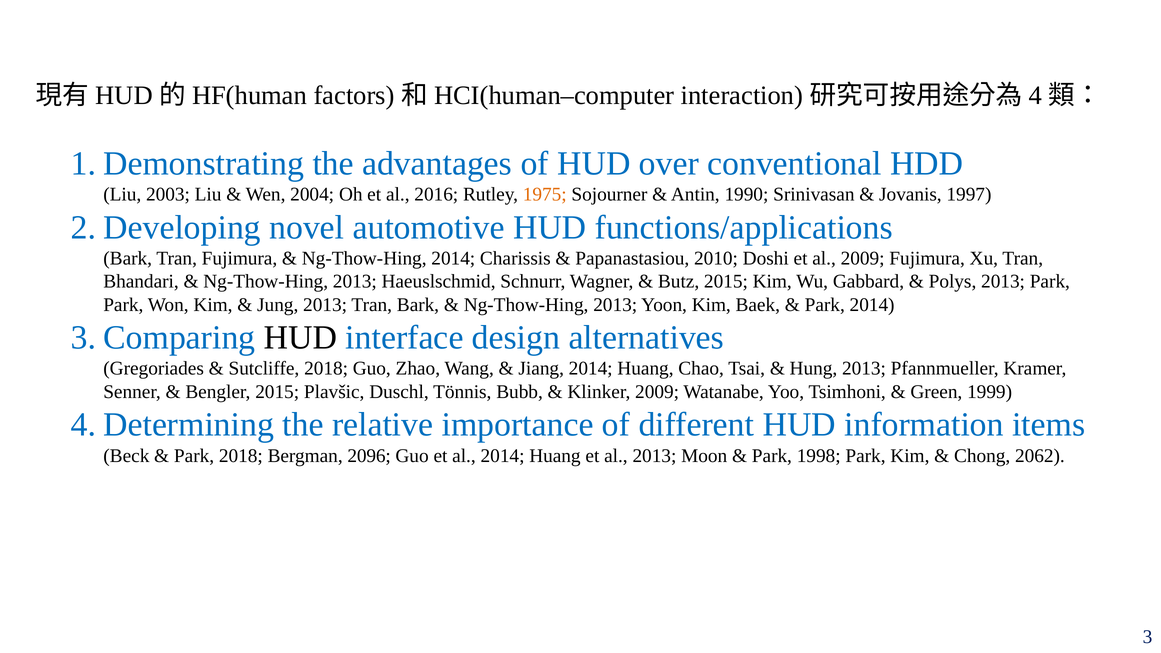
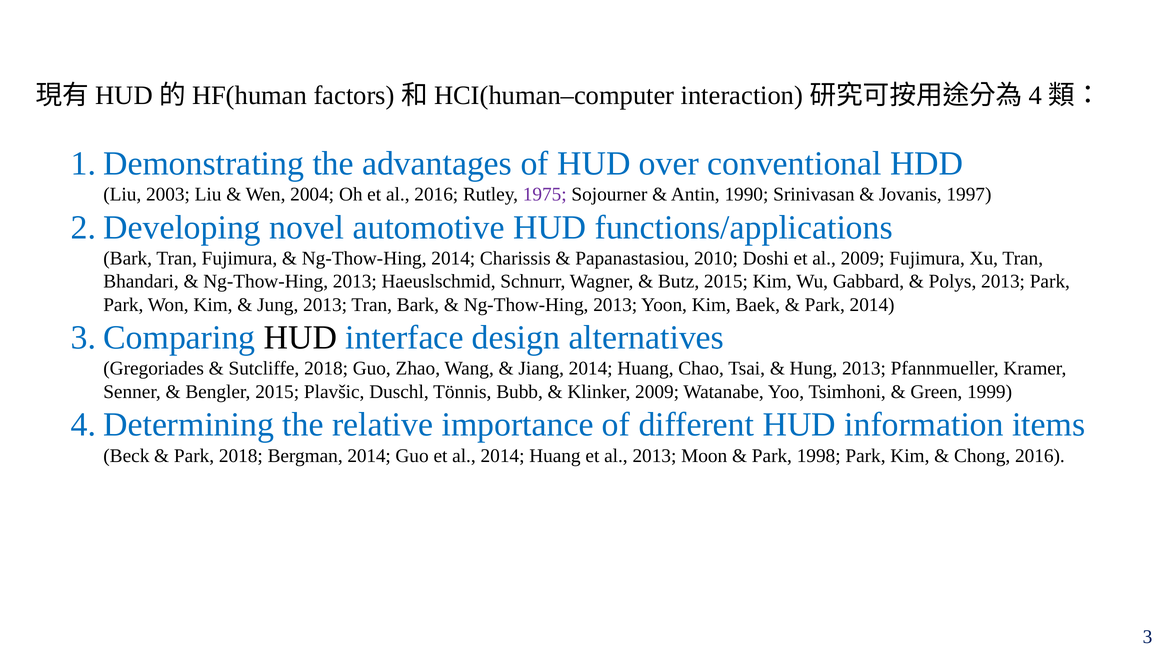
1975 colour: orange -> purple
Bergman 2096: 2096 -> 2014
Chong 2062: 2062 -> 2016
